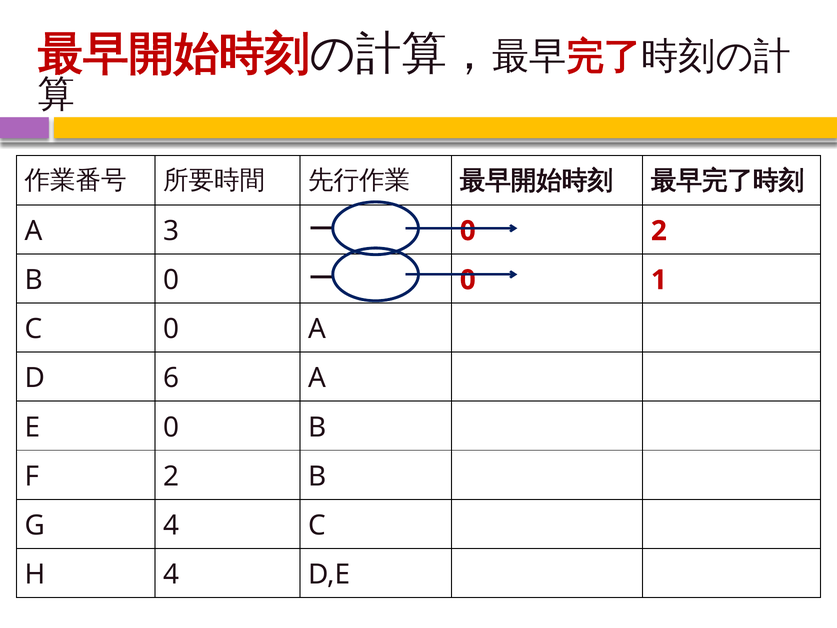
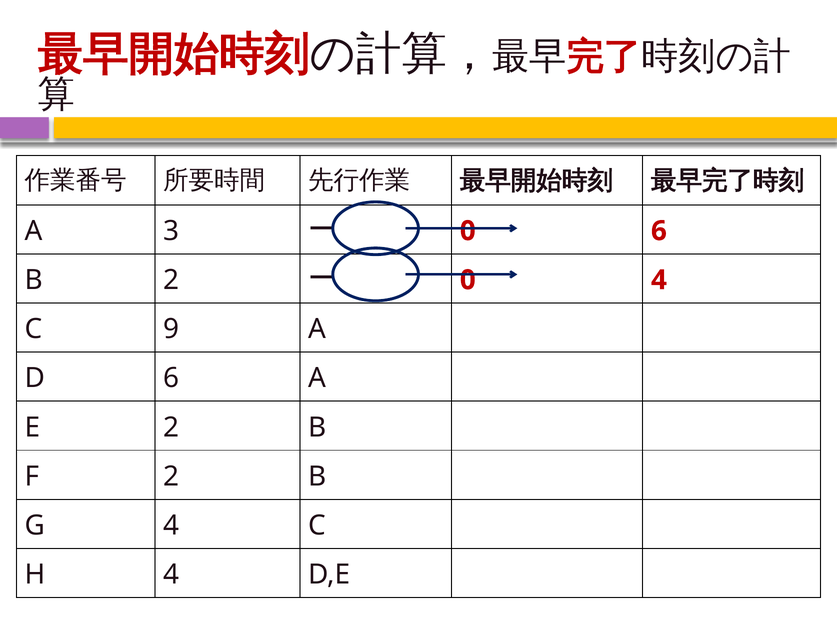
0 2: 2 -> 6
B 0: 0 -> 2
0 1: 1 -> 4
C 0: 0 -> 9
E 0: 0 -> 2
